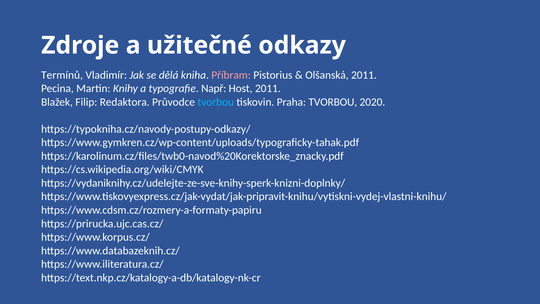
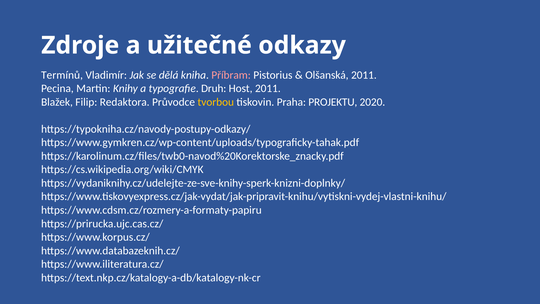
Např: Např -> Druh
tvorbou at (216, 102) colour: light blue -> yellow
Praha TVORBOU: TVORBOU -> PROJEKTU
